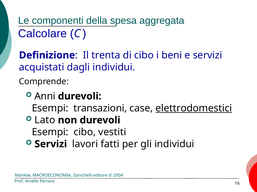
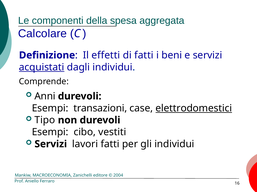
trenta: trenta -> effetti
di cibo: cibo -> fatti
acquistati underline: none -> present
Lato: Lato -> Tipo
